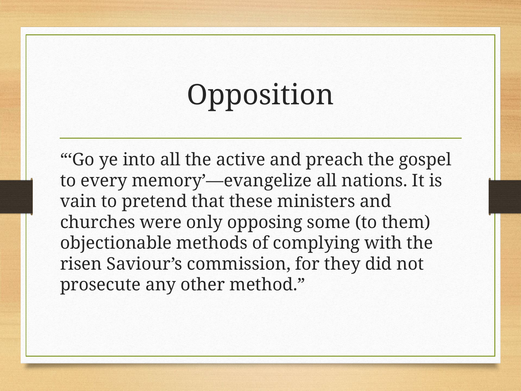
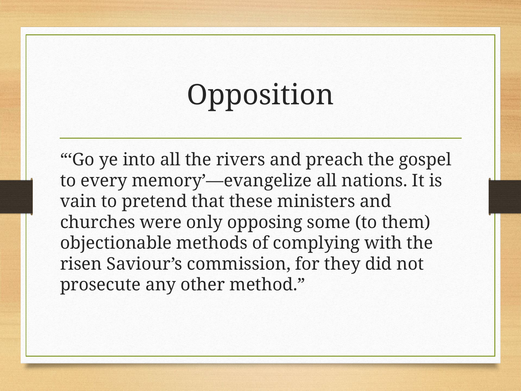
active: active -> rivers
